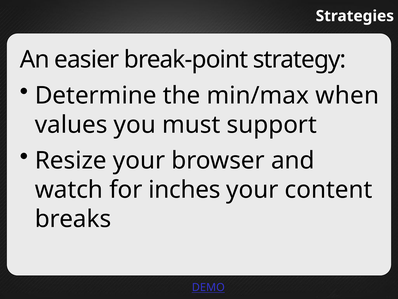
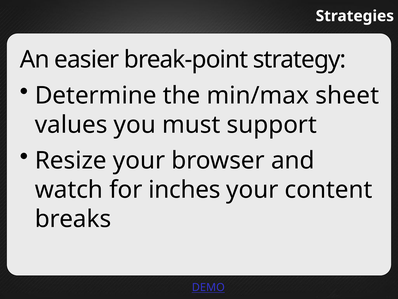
when: when -> sheet
